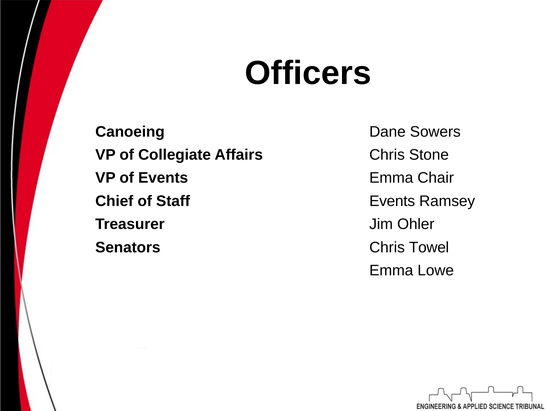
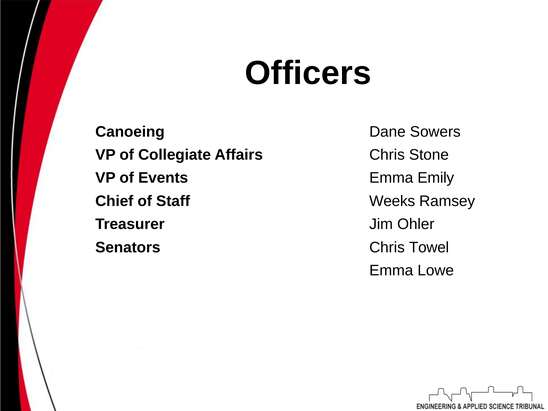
Chair: Chair -> Emily
Staff Events: Events -> Weeks
